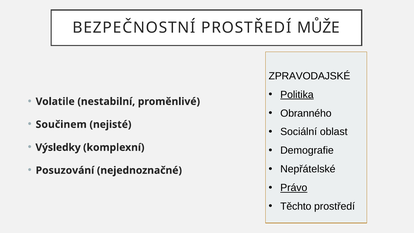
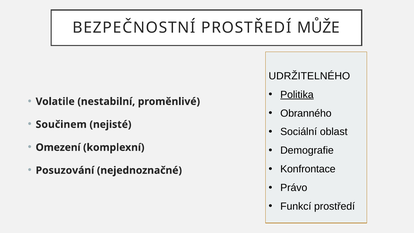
ZPRAVODAJSKÉ: ZPRAVODAJSKÉ -> UDRŽITELNÉHO
Výsledky: Výsledky -> Omezení
Nepřátelské: Nepřátelské -> Konfrontace
Právo underline: present -> none
Těchto: Těchto -> Funkcí
